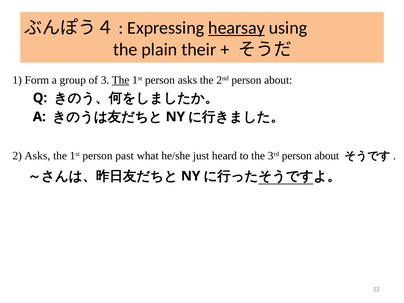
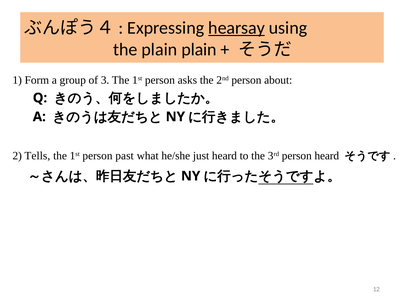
plain their: their -> plain
The at (121, 80) underline: present -> none
2 Asks: Asks -> Tells
3rd person about: about -> heard
